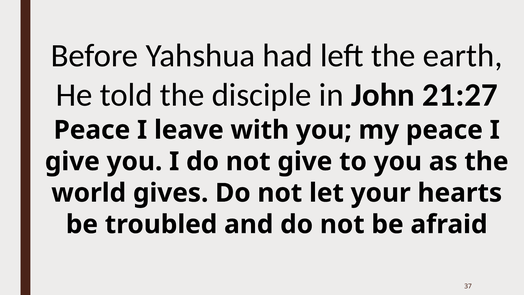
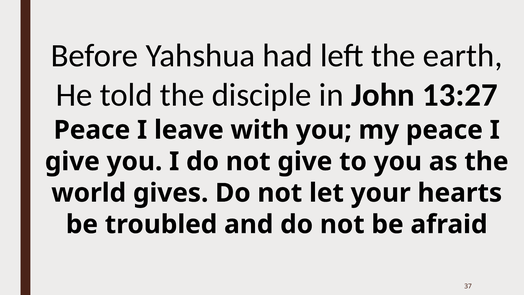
21:27: 21:27 -> 13:27
